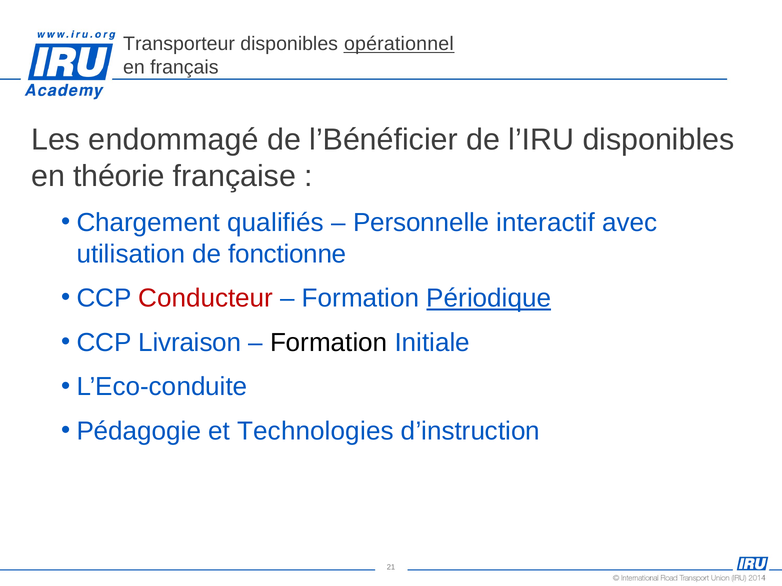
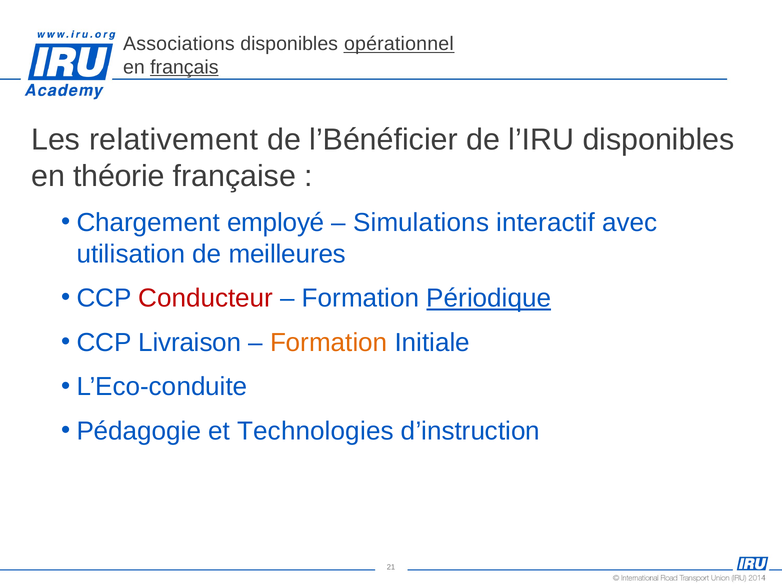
Transporteur: Transporteur -> Associations
français underline: none -> present
endommagé: endommagé -> relativement
qualifiés: qualifiés -> employé
Personnelle: Personnelle -> Simulations
fonctionne: fonctionne -> meilleures
Formation at (329, 343) colour: black -> orange
